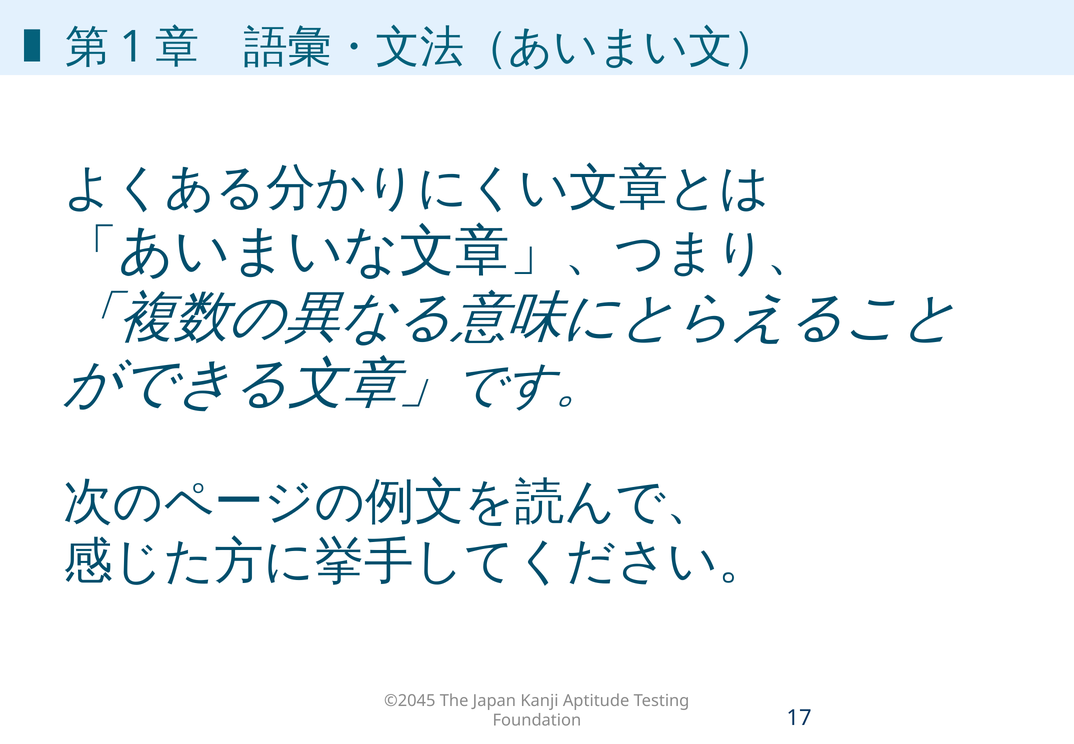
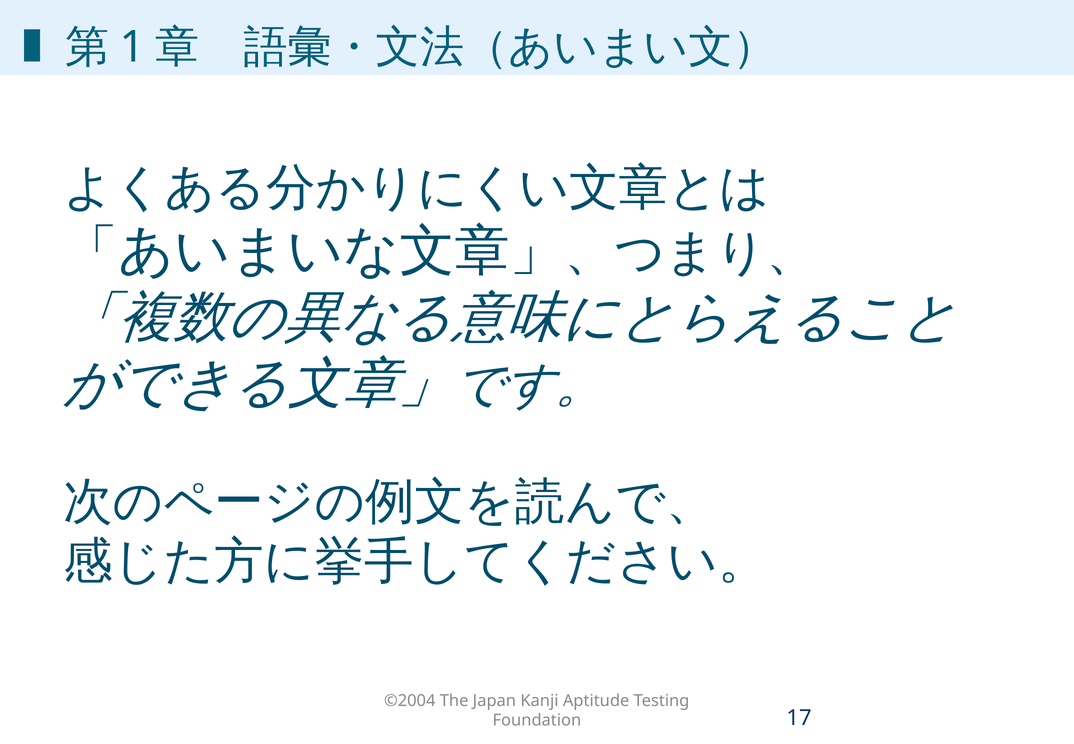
©2045: ©2045 -> ©2004
